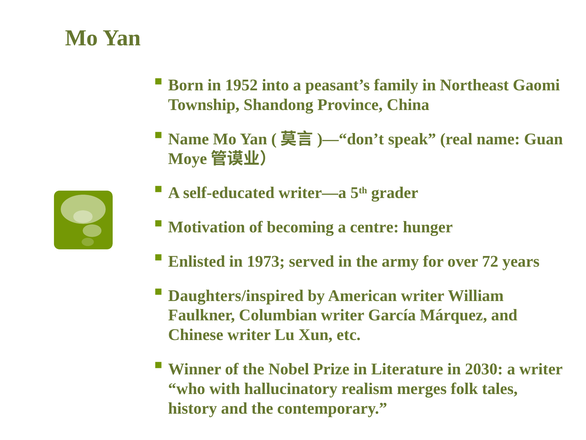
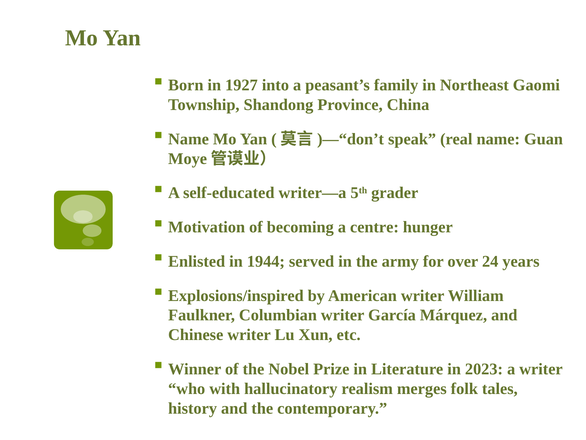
1952: 1952 -> 1927
1973: 1973 -> 1944
72: 72 -> 24
Daughters/inspired: Daughters/inspired -> Explosions/inspired
2030: 2030 -> 2023
